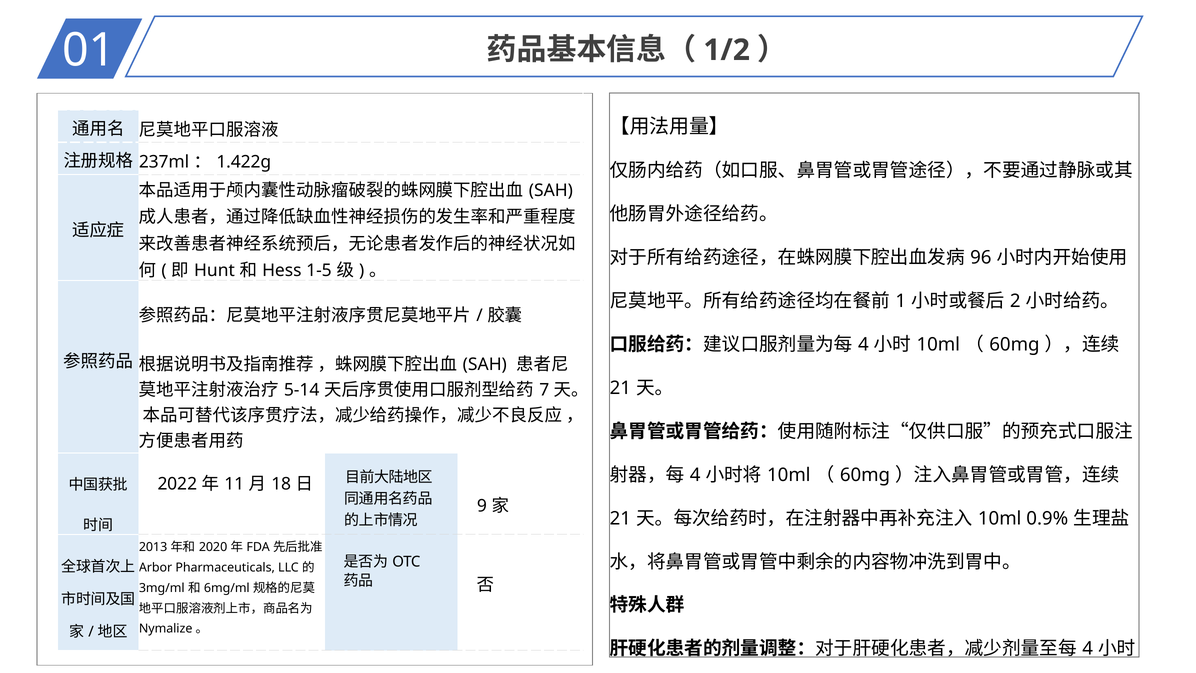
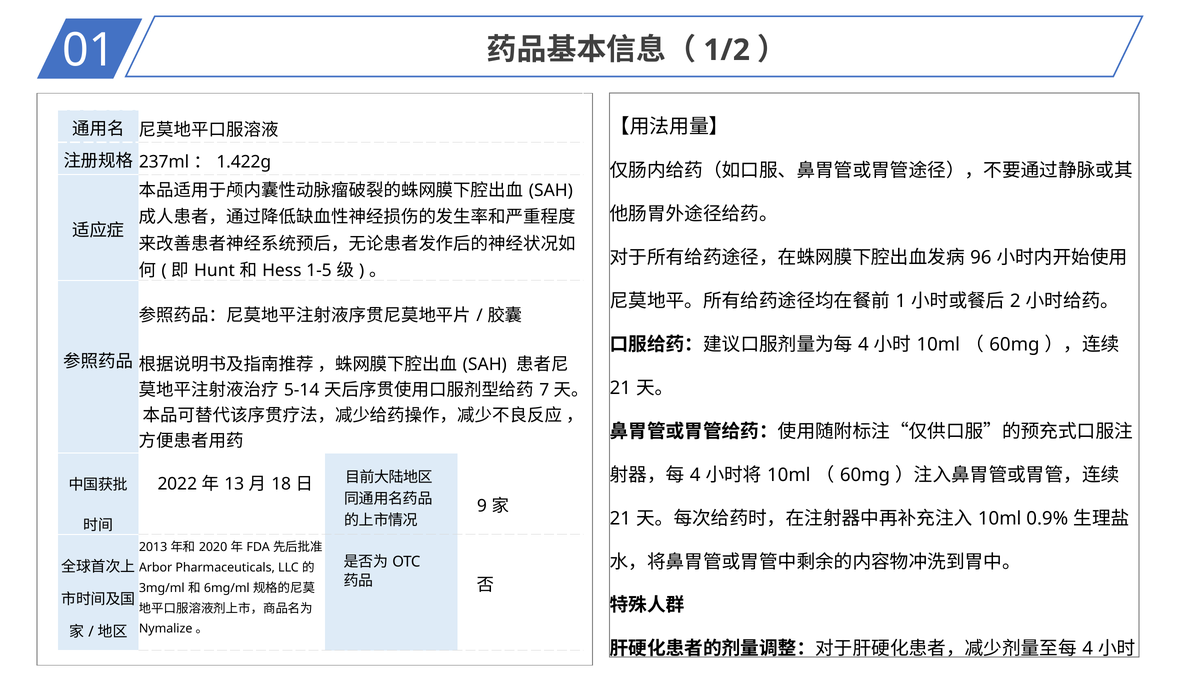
11: 11 -> 13
